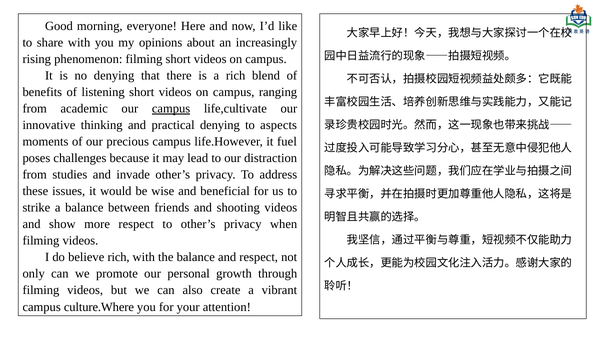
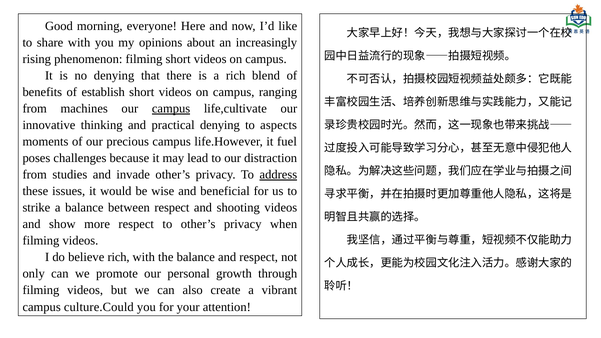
listening: listening -> establish
academic: academic -> machines
address underline: none -> present
between friends: friends -> respect
culture.Where: culture.Where -> culture.Could
